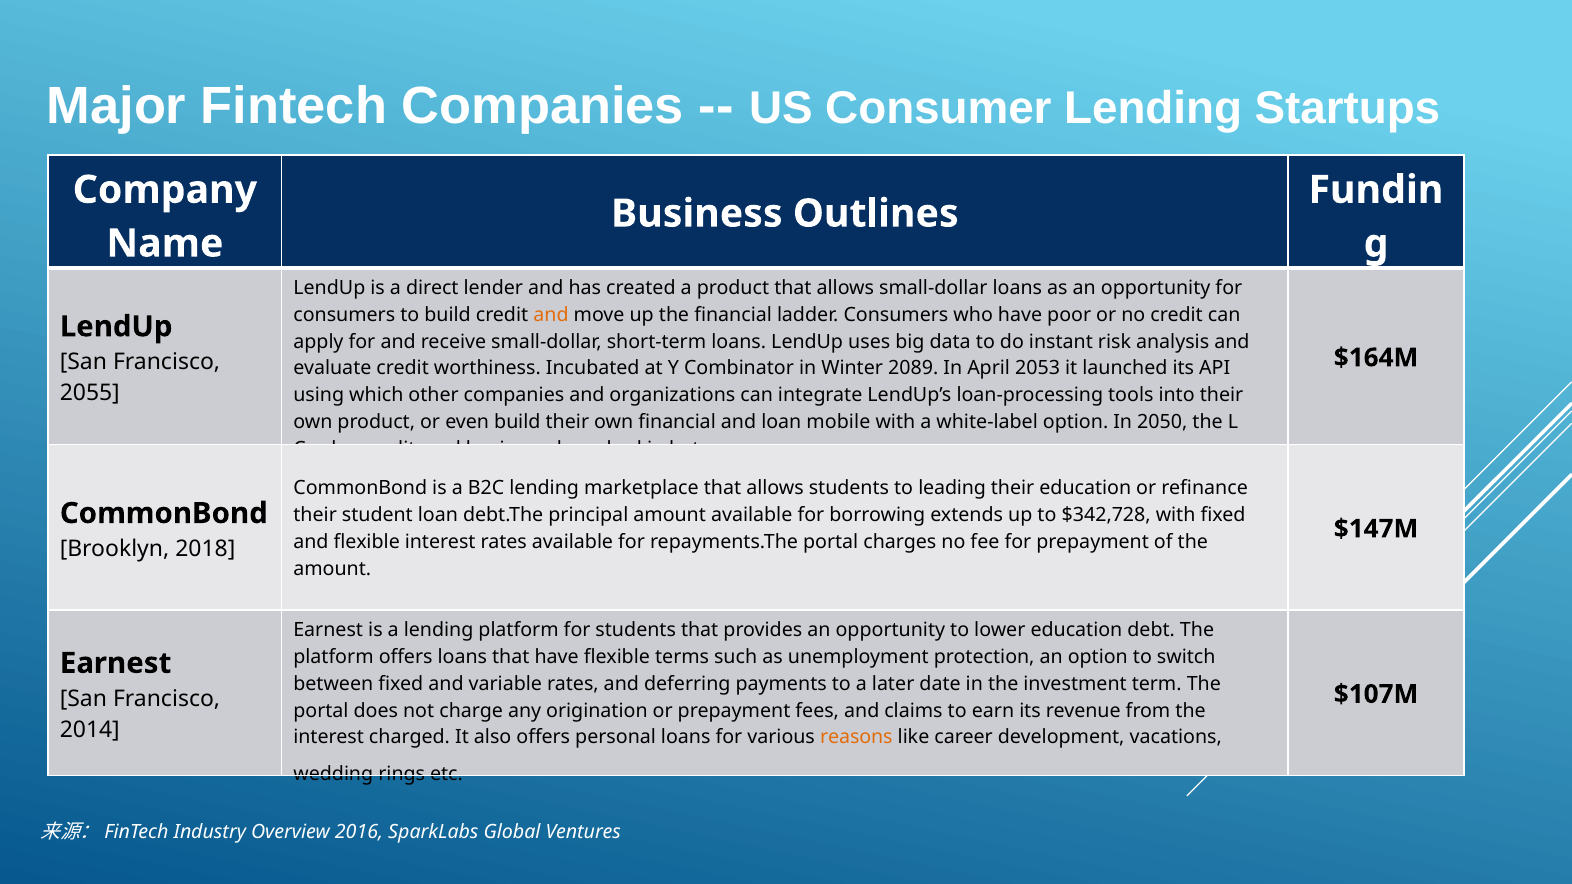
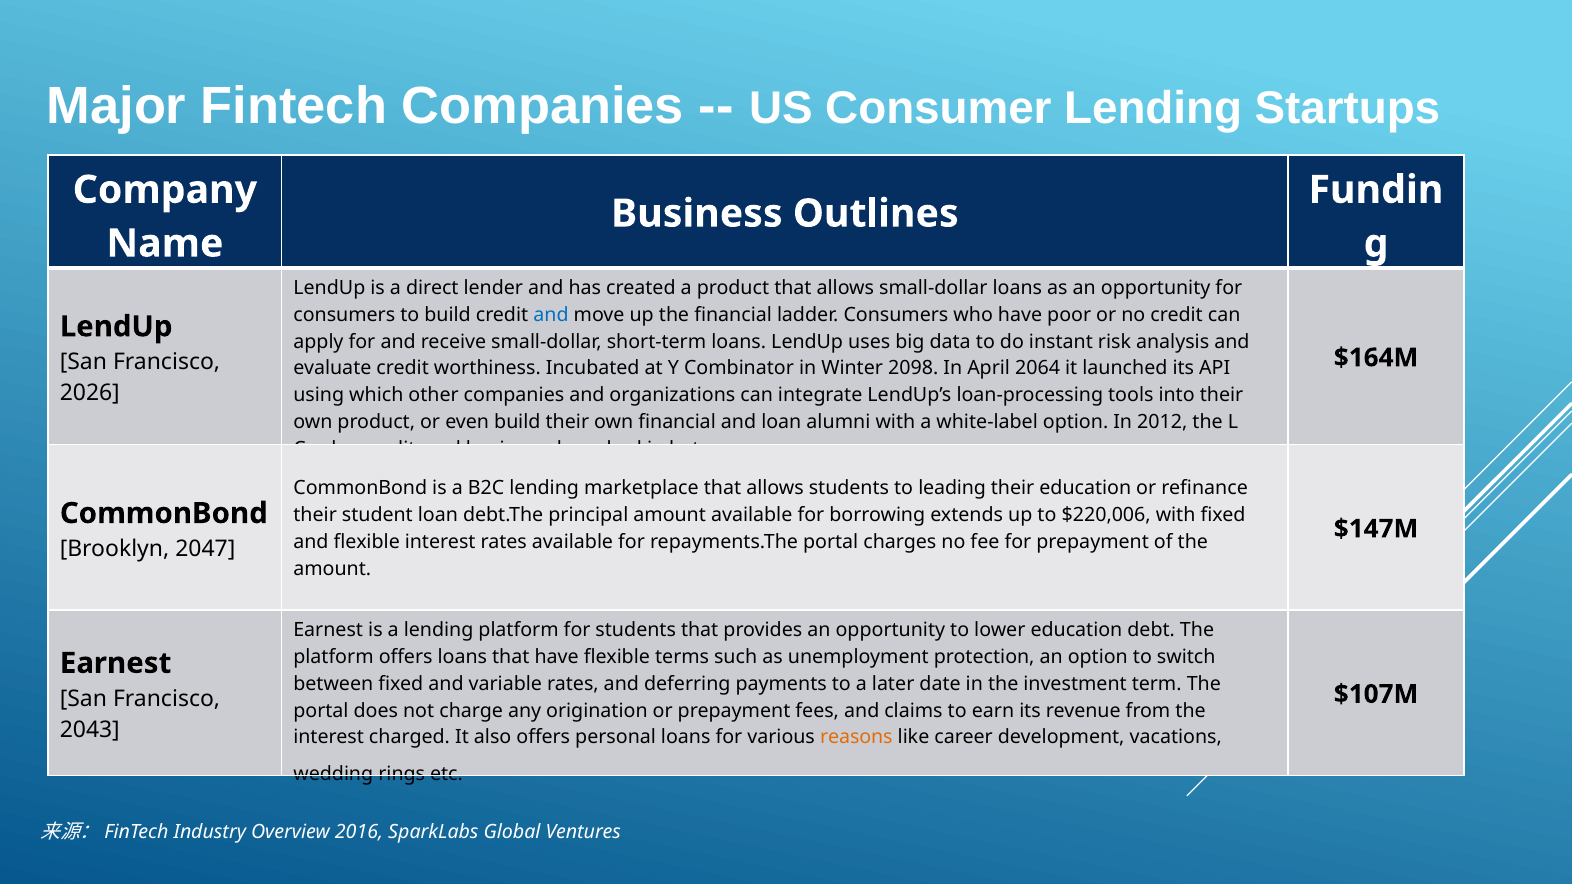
and at (551, 315) colour: orange -> blue
2089: 2089 -> 2098
2053: 2053 -> 2064
2055: 2055 -> 2026
mobile: mobile -> alumni
2050: 2050 -> 2012
$342,728: $342,728 -> $220,006
2018: 2018 -> 2047
2014: 2014 -> 2043
